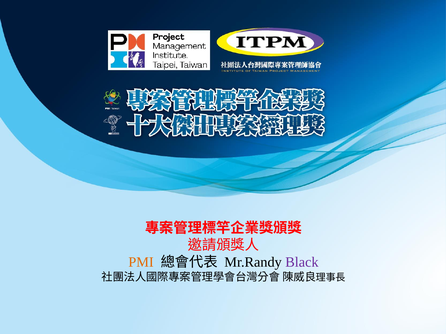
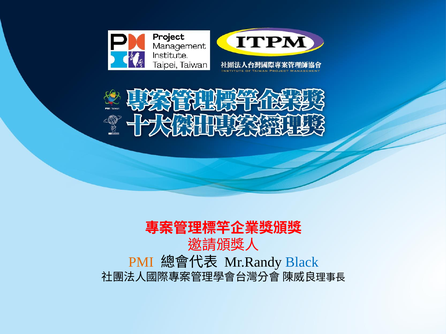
Black colour: purple -> blue
